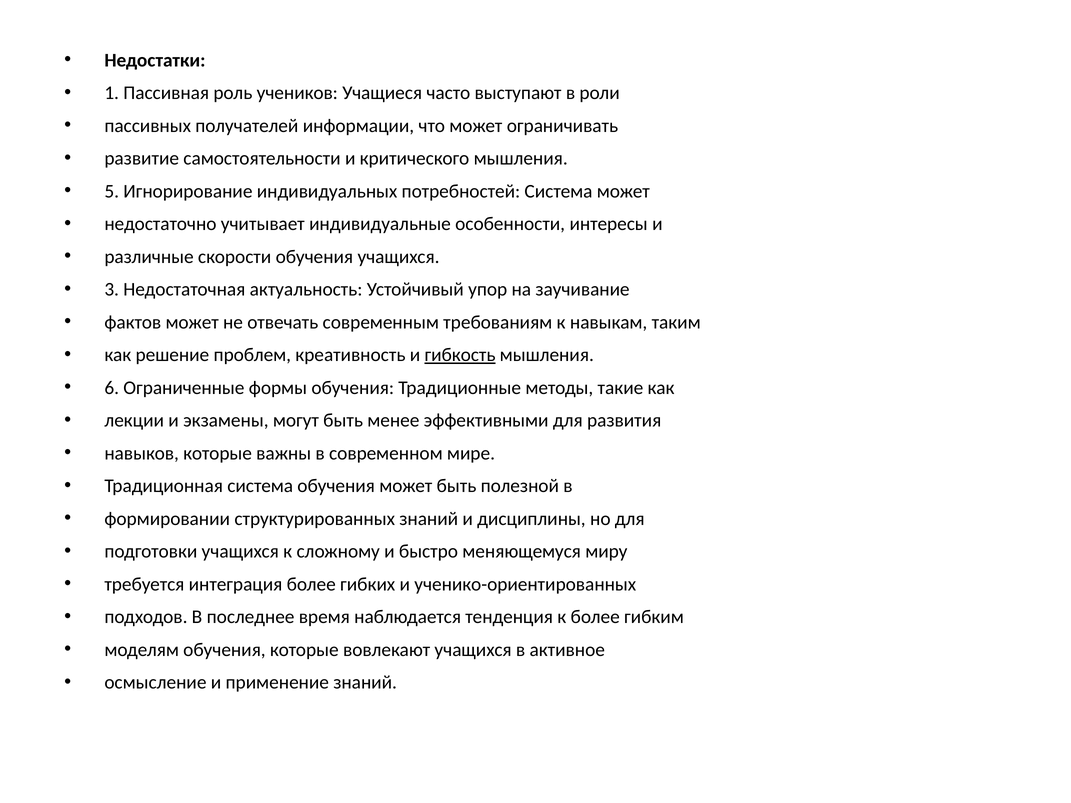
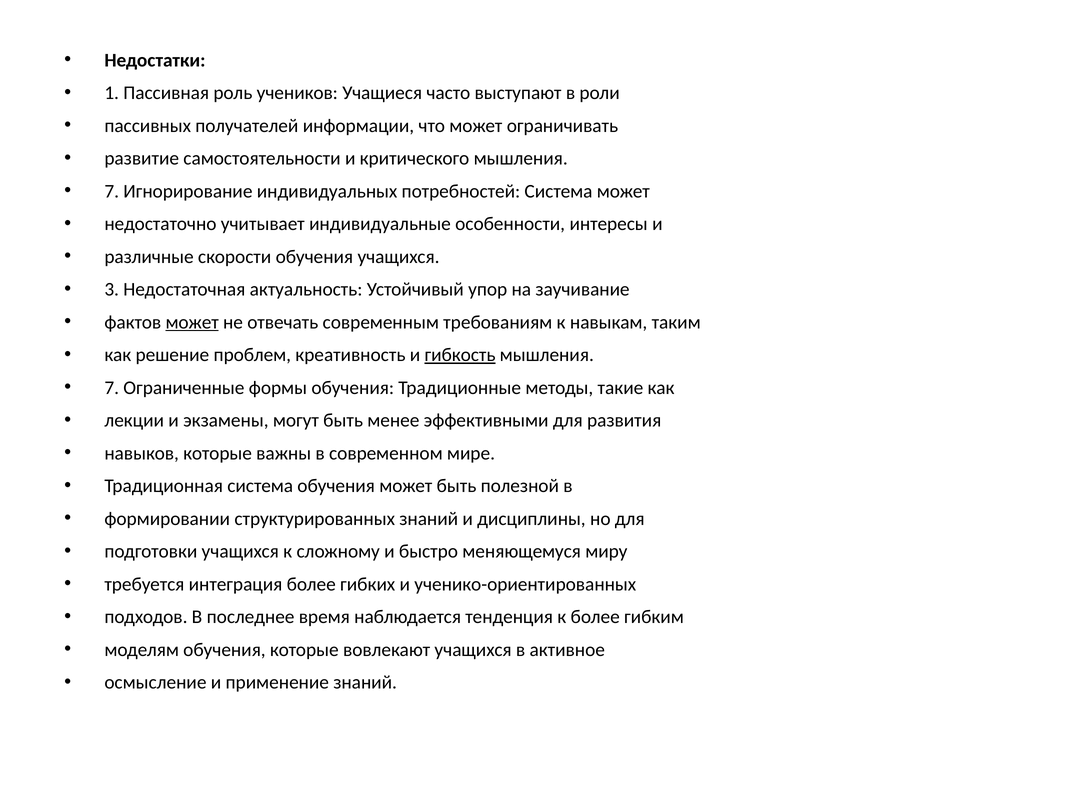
5 at (112, 191): 5 -> 7
может at (192, 322) underline: none -> present
6 at (112, 388): 6 -> 7
